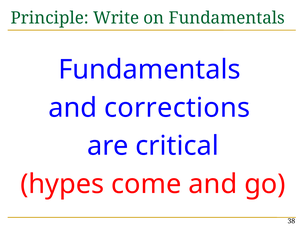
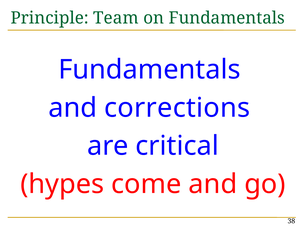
Write: Write -> Team
